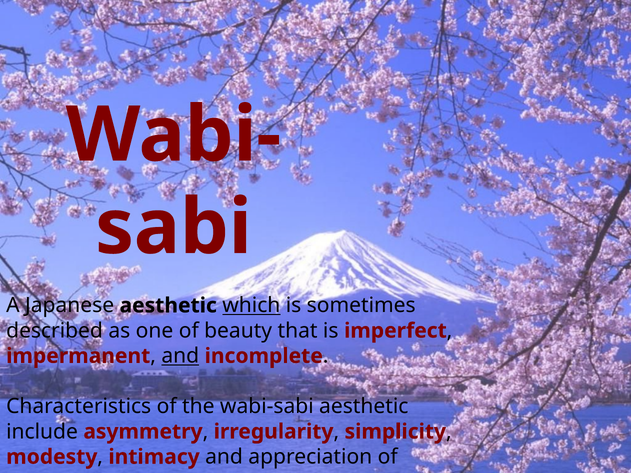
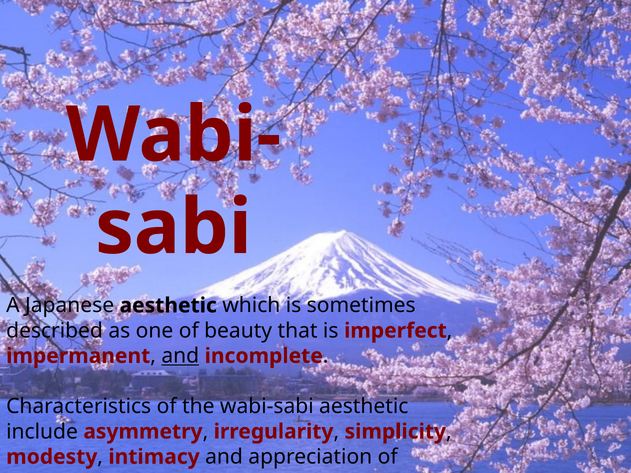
which underline: present -> none
